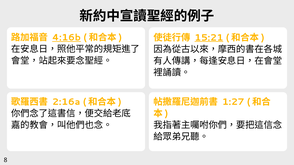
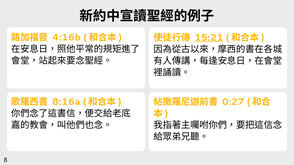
4:16b underline: present -> none
2:16a: 2:16a -> 8:16a
1:27: 1:27 -> 0:27
